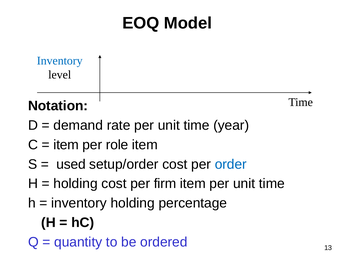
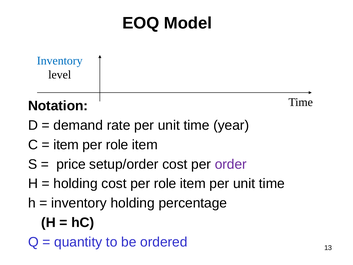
used: used -> price
order colour: blue -> purple
cost per firm: firm -> role
